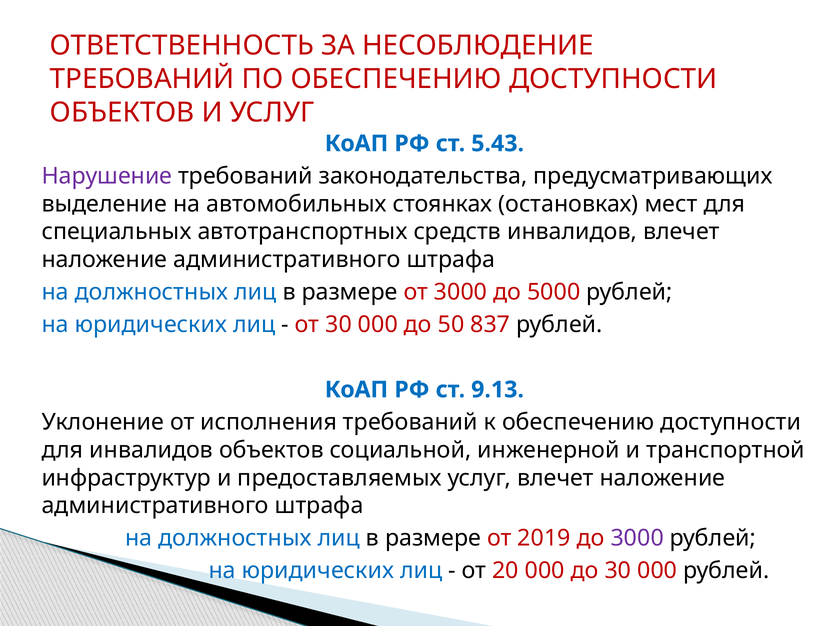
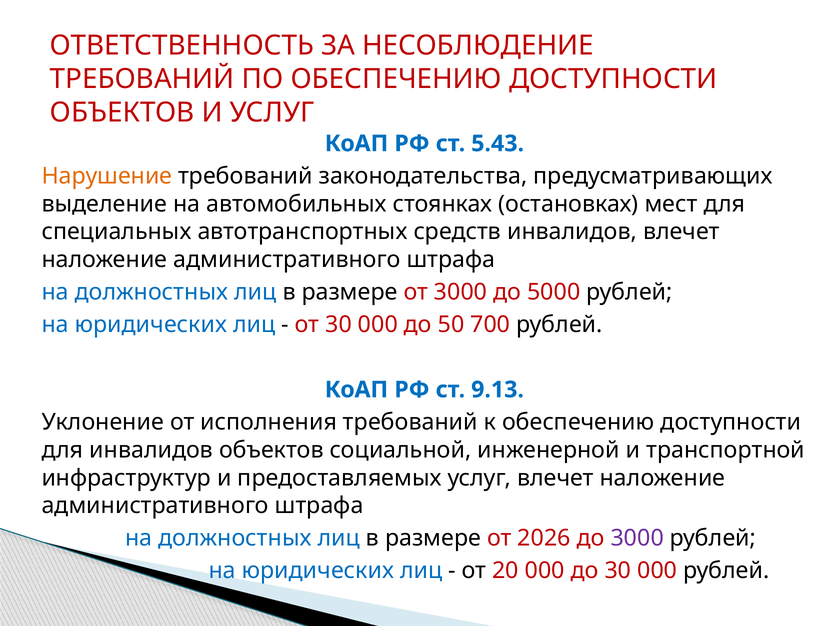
Нарушение colour: purple -> orange
837: 837 -> 700
2019: 2019 -> 2026
